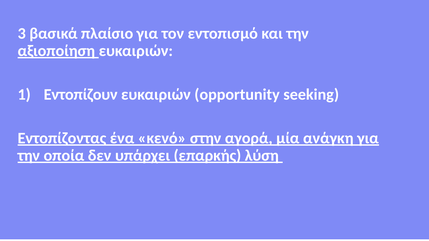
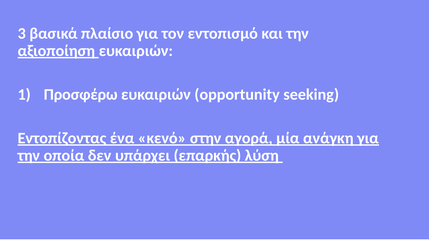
Εντοπίζουν: Εντοπίζουν -> Προσφέρω
